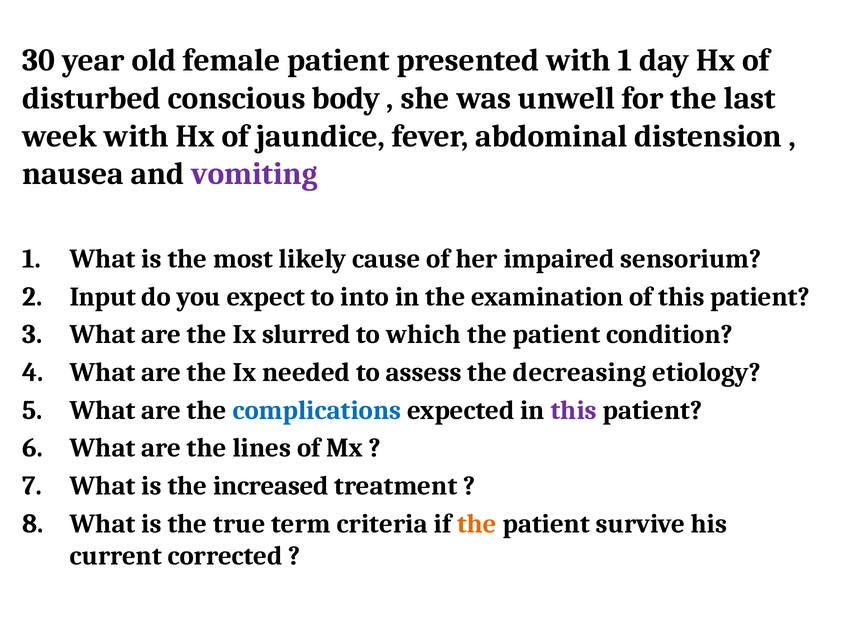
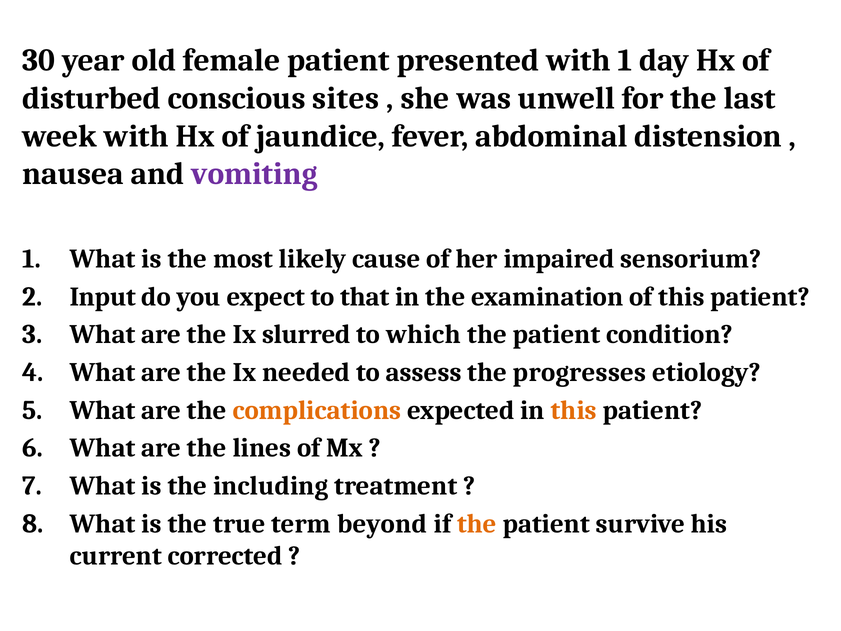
body: body -> sites
into: into -> that
decreasing: decreasing -> progresses
complications colour: blue -> orange
this at (574, 410) colour: purple -> orange
increased: increased -> including
criteria: criteria -> beyond
